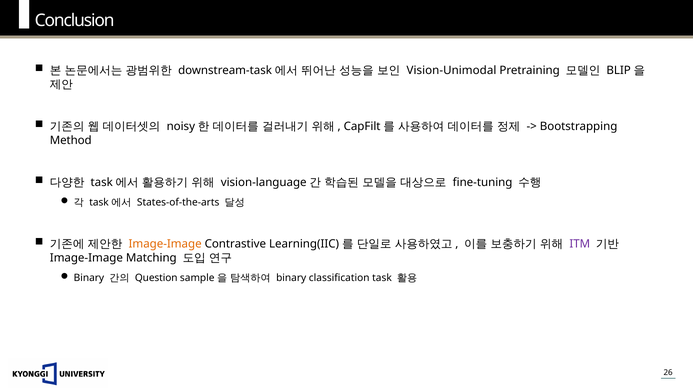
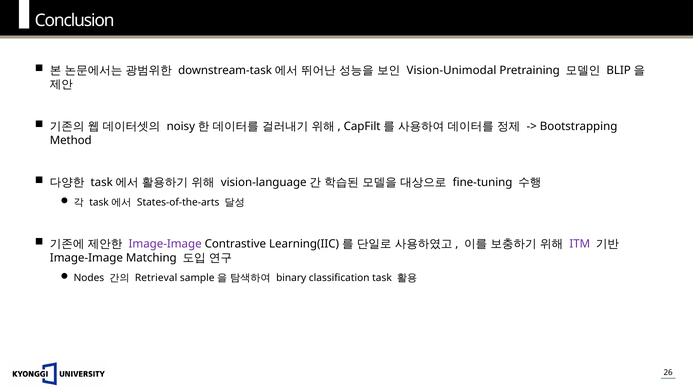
Image-Image at (165, 244) colour: orange -> purple
Binary at (89, 278): Binary -> Nodes
Question: Question -> Retrieval
